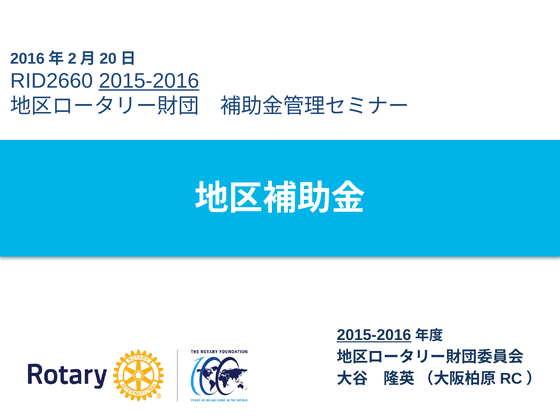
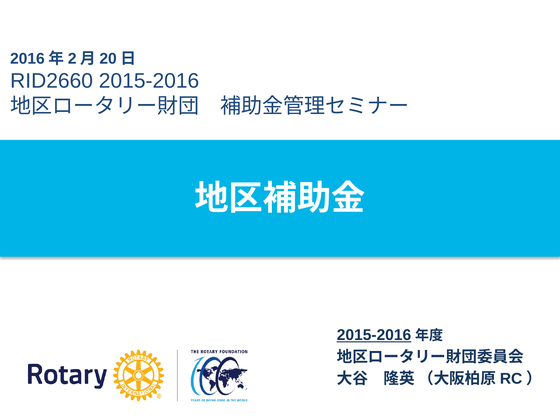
2015-2016 at (149, 81) underline: present -> none
